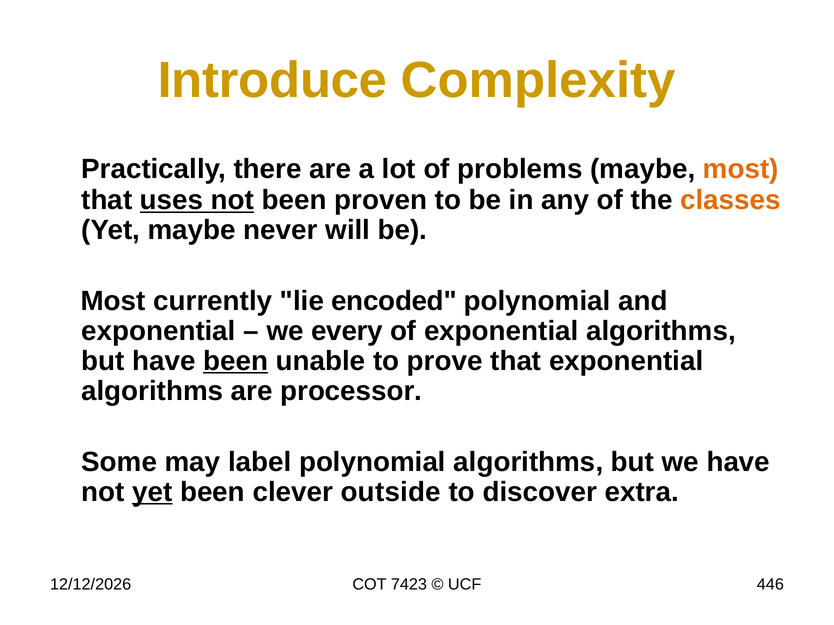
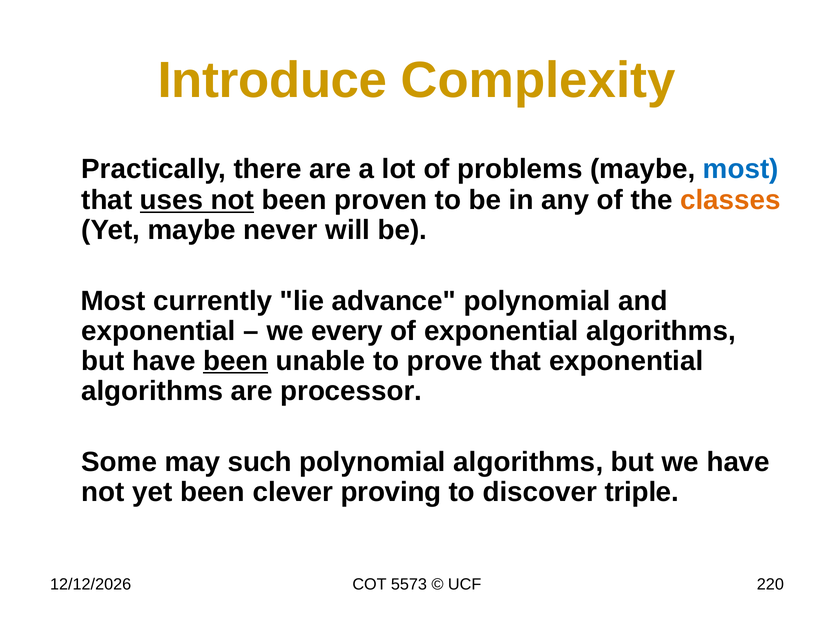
most at (741, 169) colour: orange -> blue
encoded: encoded -> advance
label: label -> such
yet at (152, 492) underline: present -> none
outside: outside -> proving
extra: extra -> triple
7423: 7423 -> 5573
446: 446 -> 220
